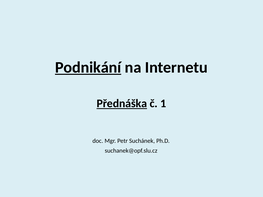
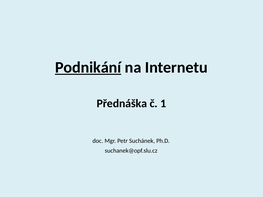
Přednáška underline: present -> none
